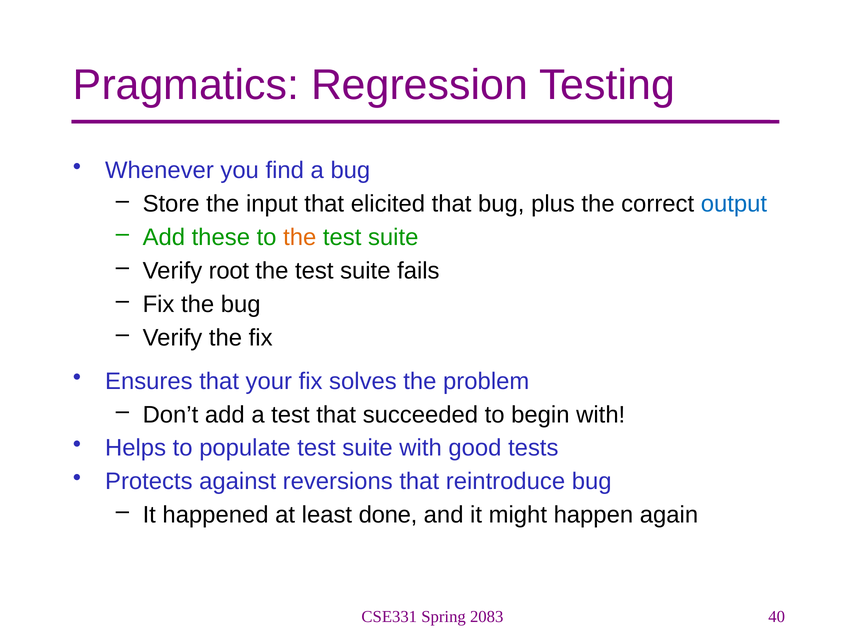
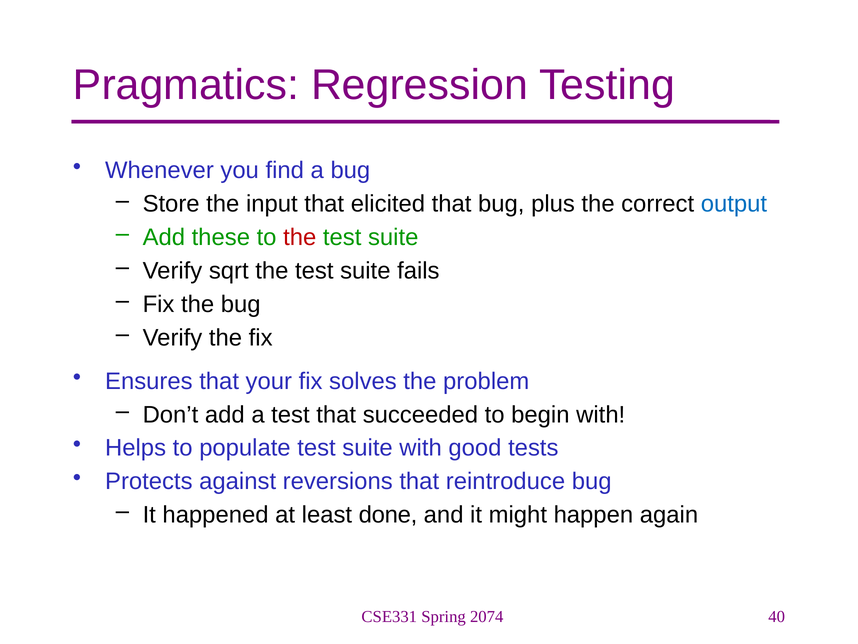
the at (300, 237) colour: orange -> red
root: root -> sqrt
2083: 2083 -> 2074
